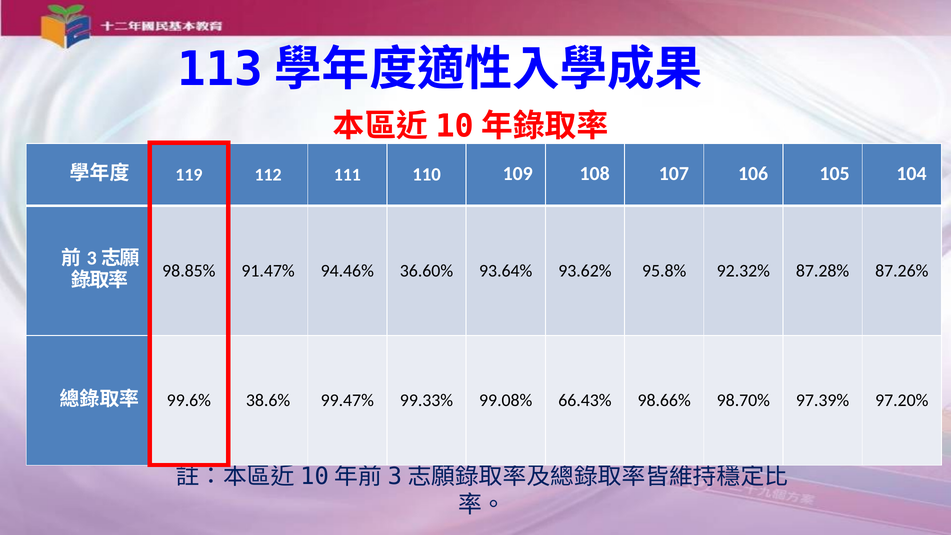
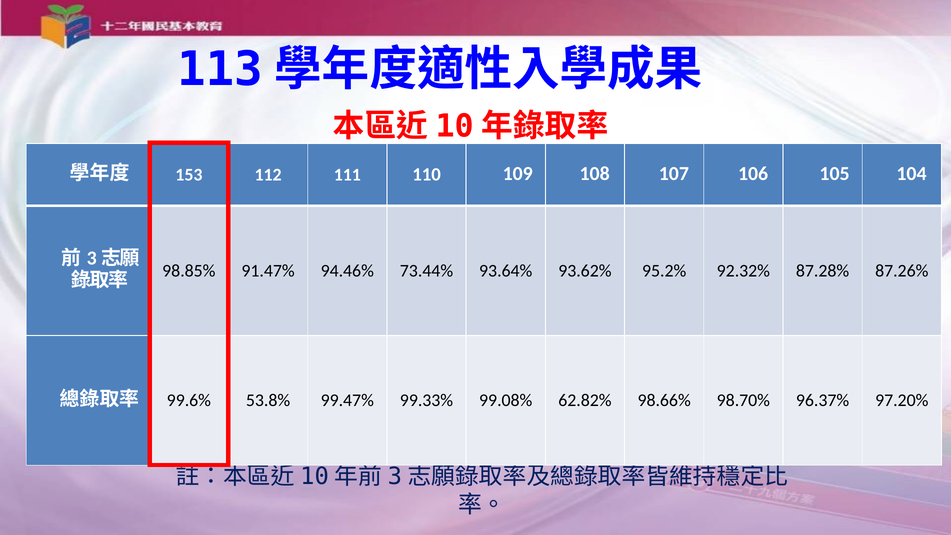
119: 119 -> 153
36.60%: 36.60% -> 73.44%
95.8%: 95.8% -> 95.2%
38.6%: 38.6% -> 53.8%
66.43%: 66.43% -> 62.82%
97.39%: 97.39% -> 96.37%
